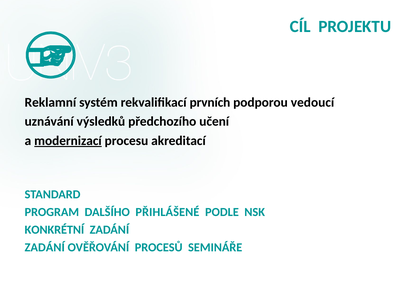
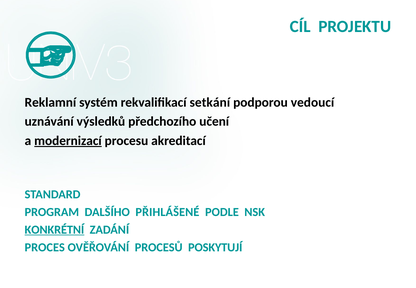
prvních: prvních -> setkání
KONKRÉTNÍ underline: none -> present
ZADÁNÍ at (45, 248): ZADÁNÍ -> PROCES
SEMINÁŘE: SEMINÁŘE -> POSKYTUJÍ
